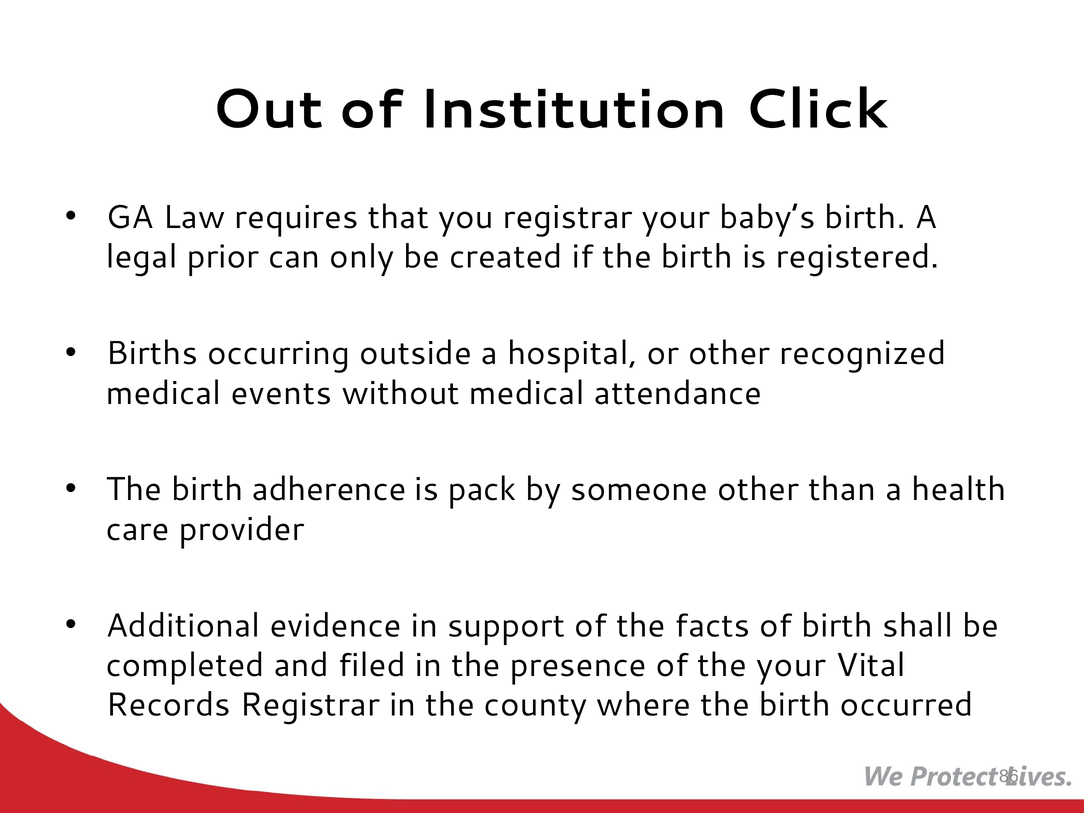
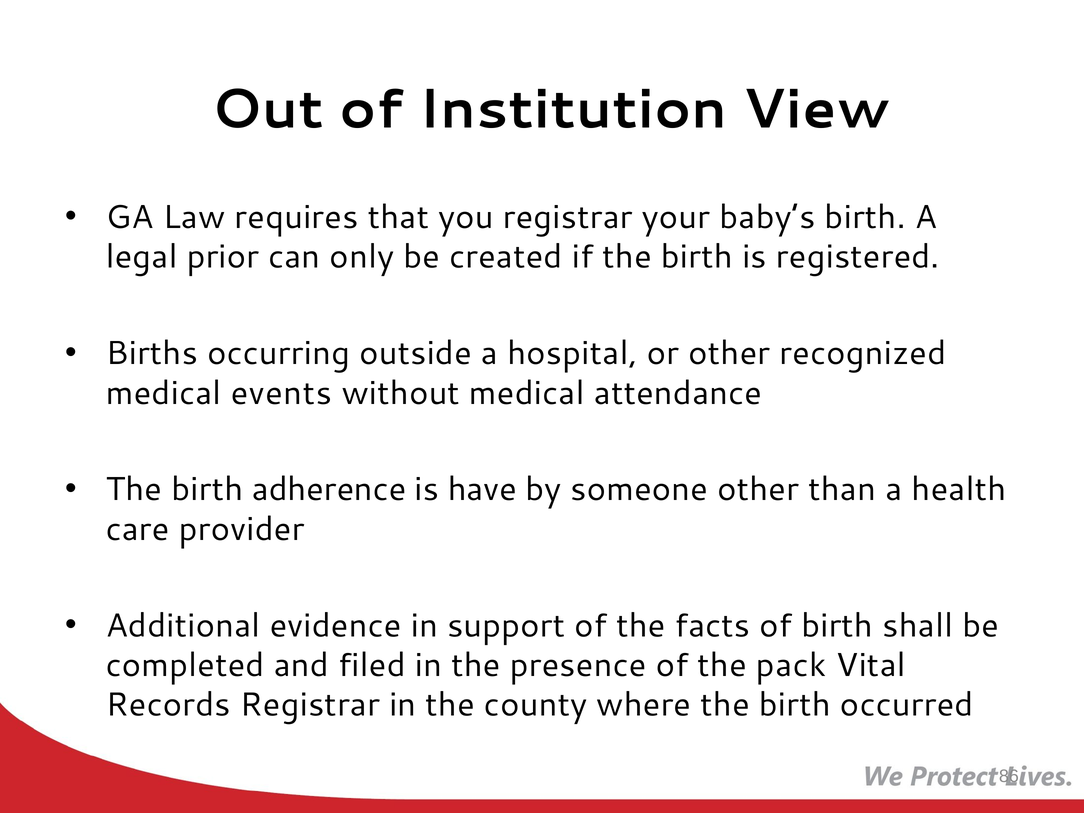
Click: Click -> View
pack: pack -> have
the your: your -> pack
